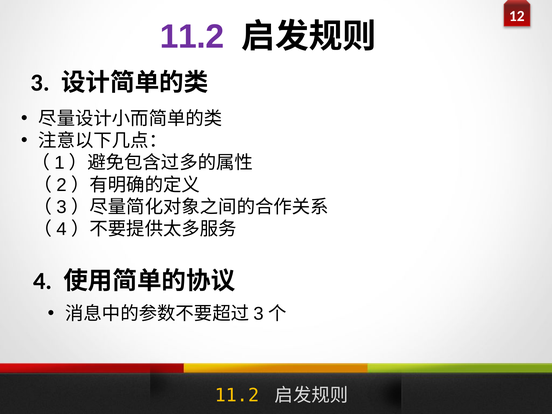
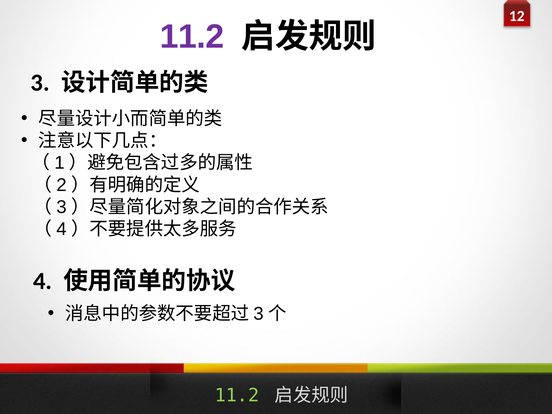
11.2 at (237, 395) colour: yellow -> light green
